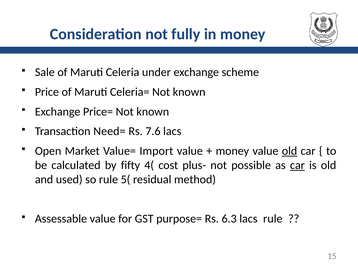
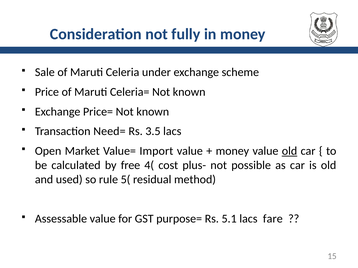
7.6: 7.6 -> 3.5
fifty: fifty -> free
car at (297, 166) underline: present -> none
6.3: 6.3 -> 5.1
lacs rule: rule -> fare
